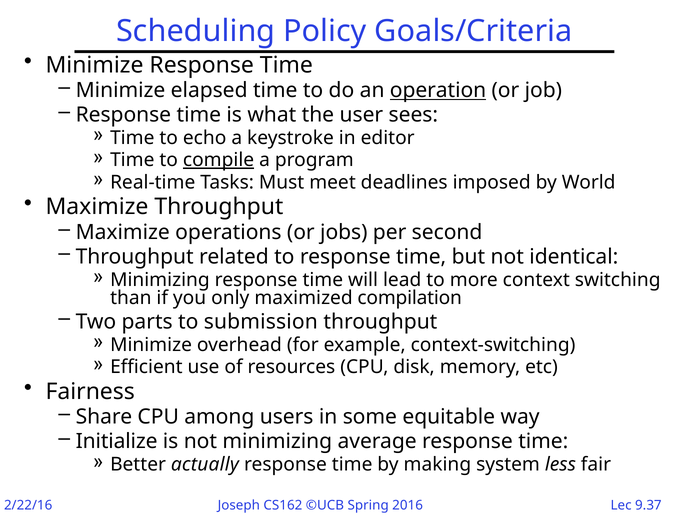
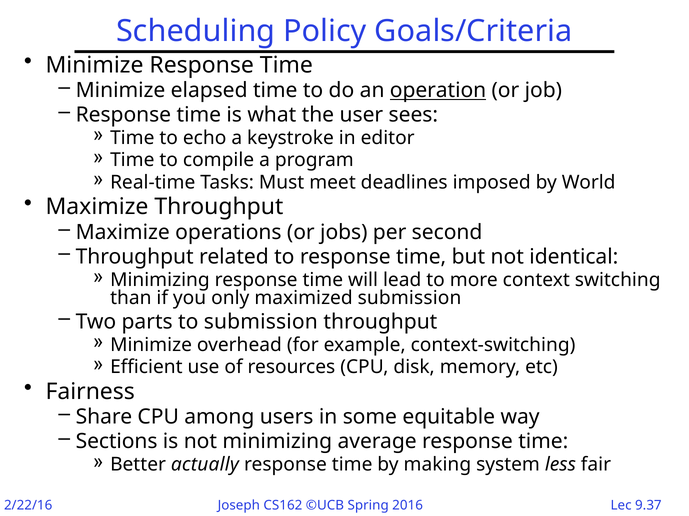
compile underline: present -> none
maximized compilation: compilation -> submission
Initialize: Initialize -> Sections
